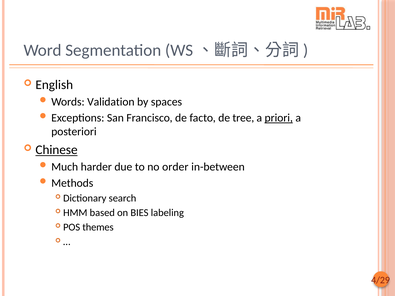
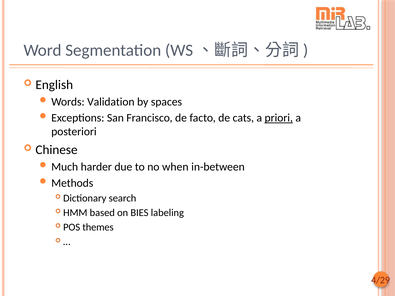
tree: tree -> cats
Chinese underline: present -> none
order: order -> when
